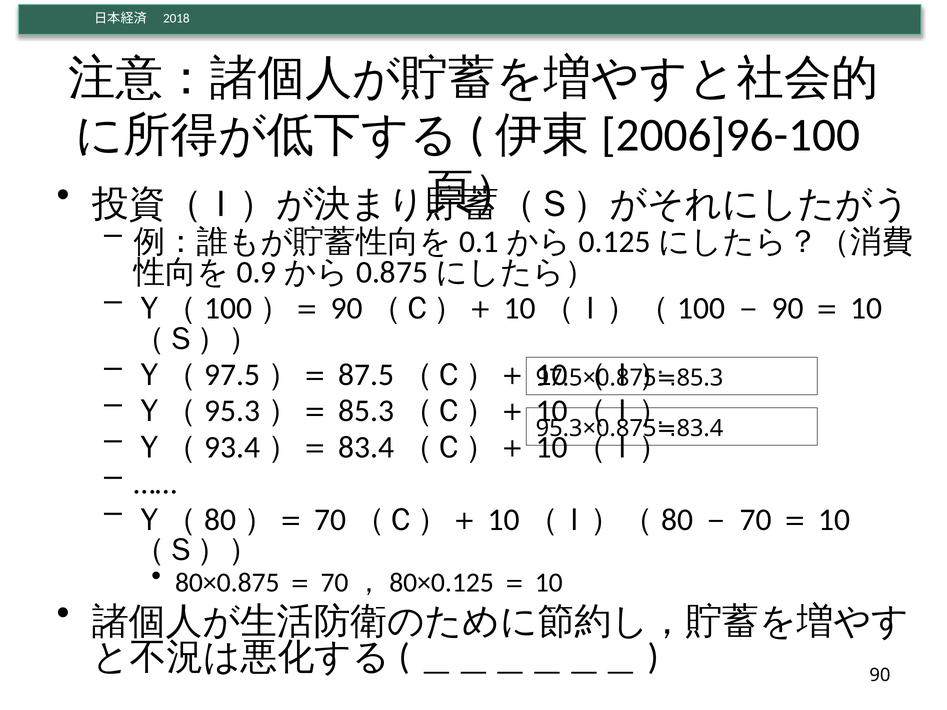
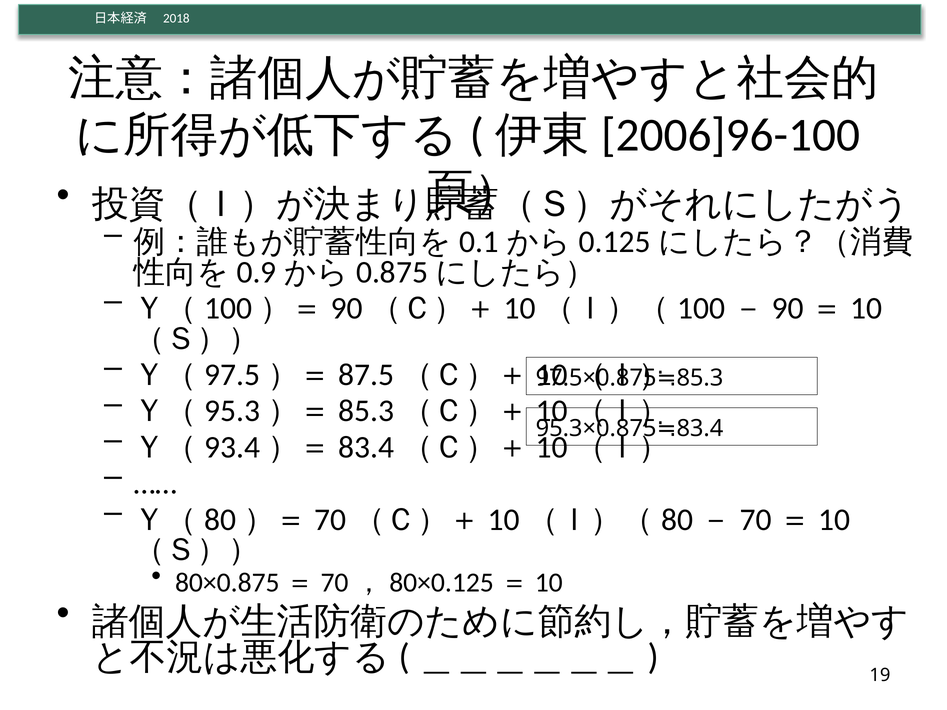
90: 90 -> 19
